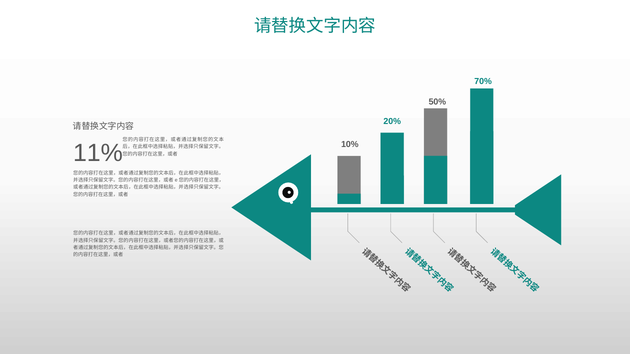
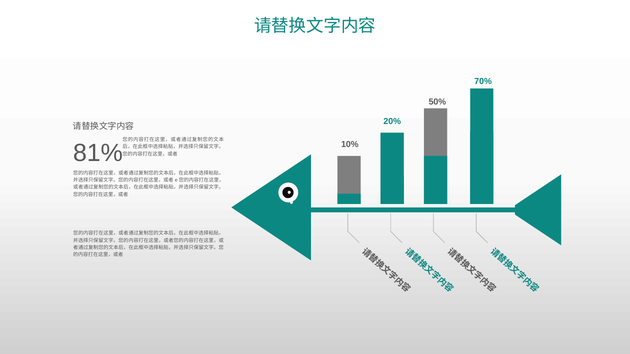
11%: 11% -> 81%
